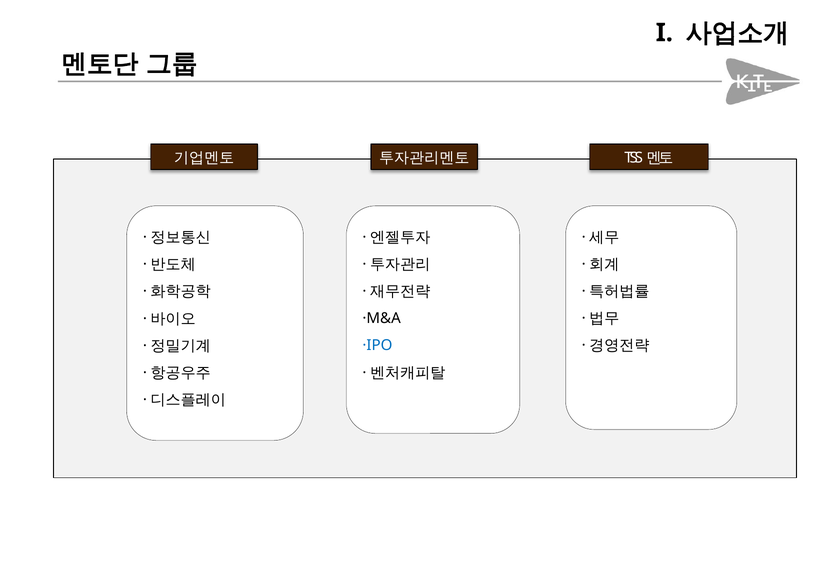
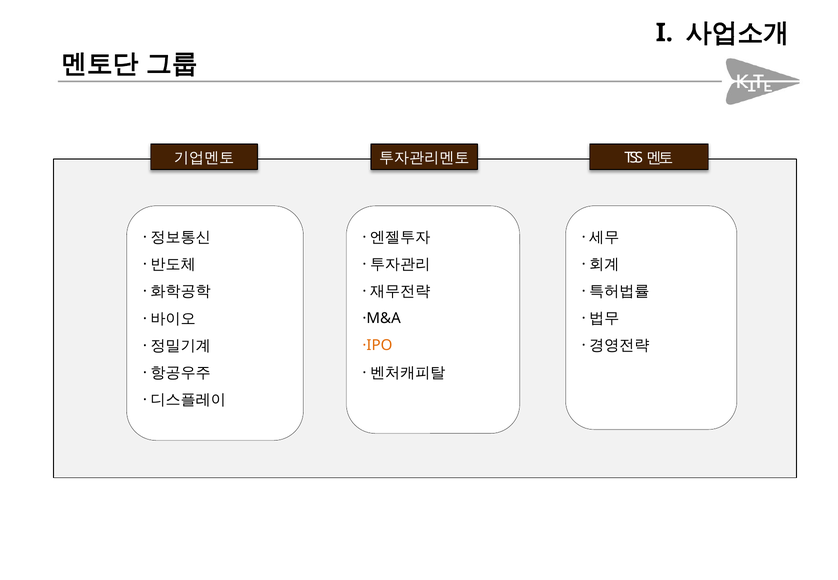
·IPO colour: blue -> orange
